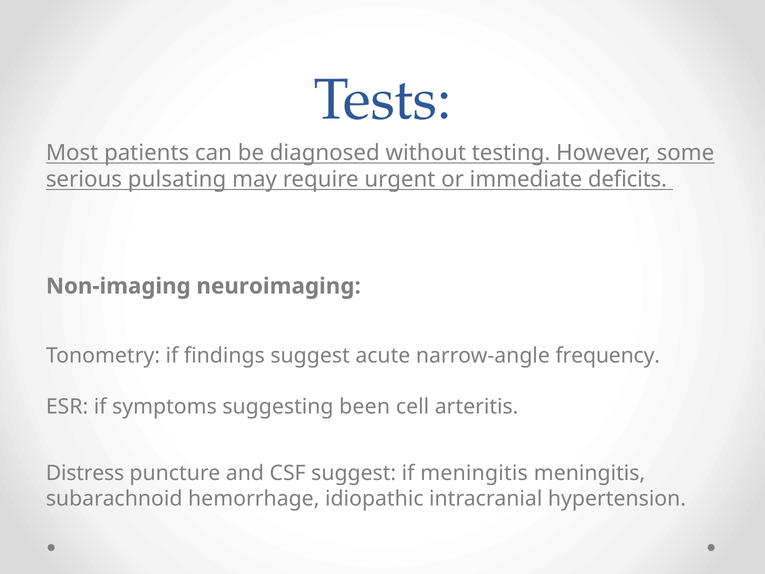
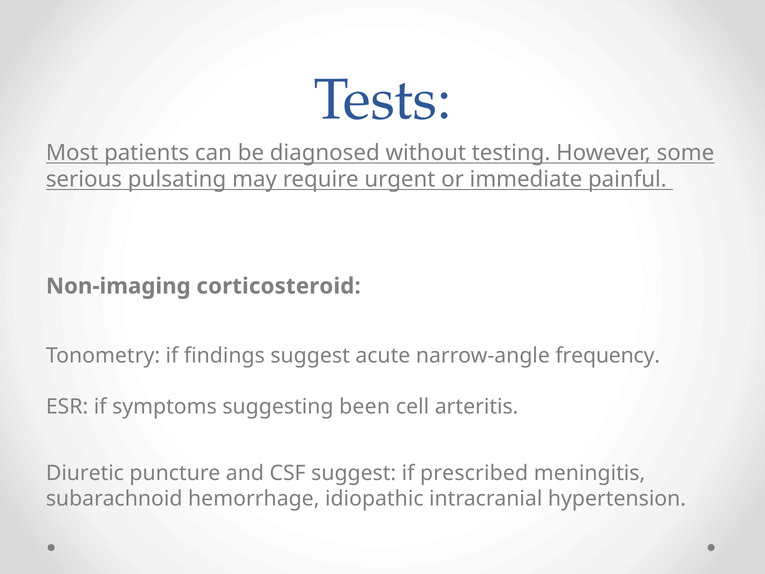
deficits: deficits -> painful
neuroimaging: neuroimaging -> corticosteroid
Distress: Distress -> Diuretic
if meningitis: meningitis -> prescribed
